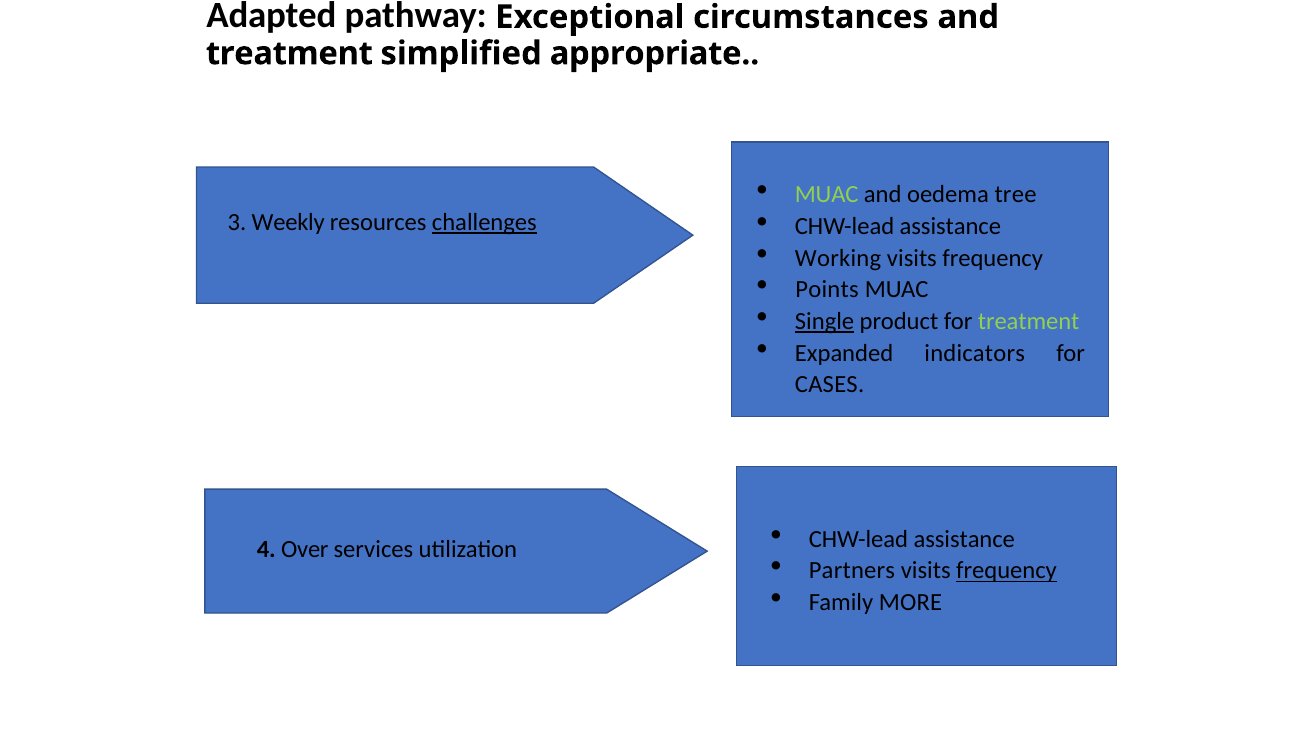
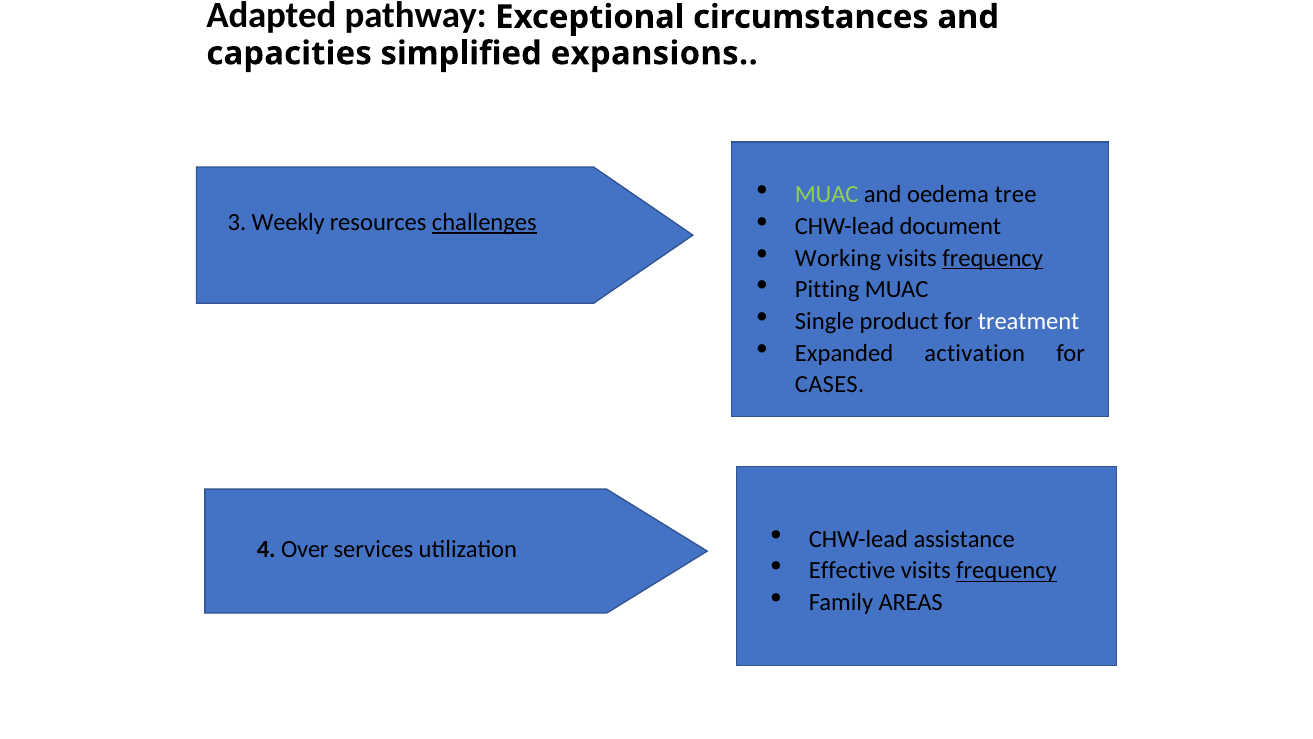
treatment at (289, 53): treatment -> capacities
appropriate: appropriate -> expansions
assistance at (950, 226): assistance -> document
frequency at (993, 258) underline: none -> present
Points: Points -> Pitting
Single underline: present -> none
treatment at (1029, 321) colour: light green -> white
indicators: indicators -> activation
Partners: Partners -> Effective
MORE: MORE -> AREAS
